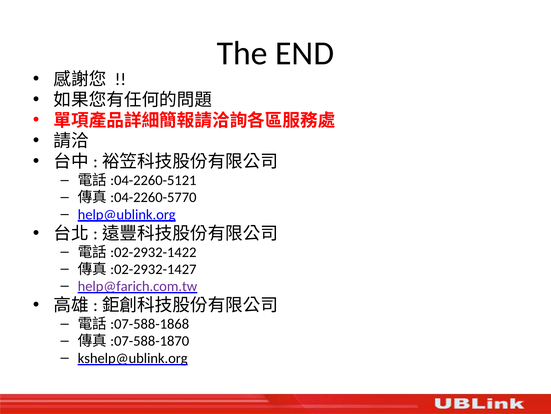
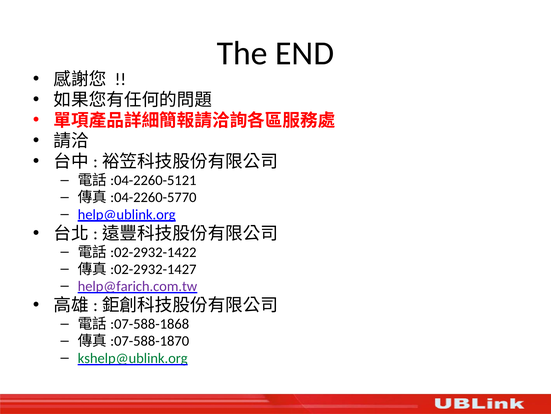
kshelp@ublink.org colour: black -> green
